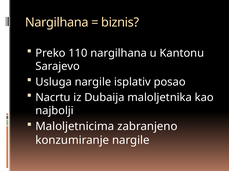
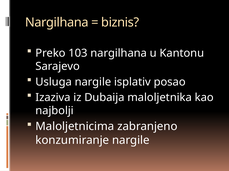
110: 110 -> 103
Nacrtu: Nacrtu -> Izaziva
